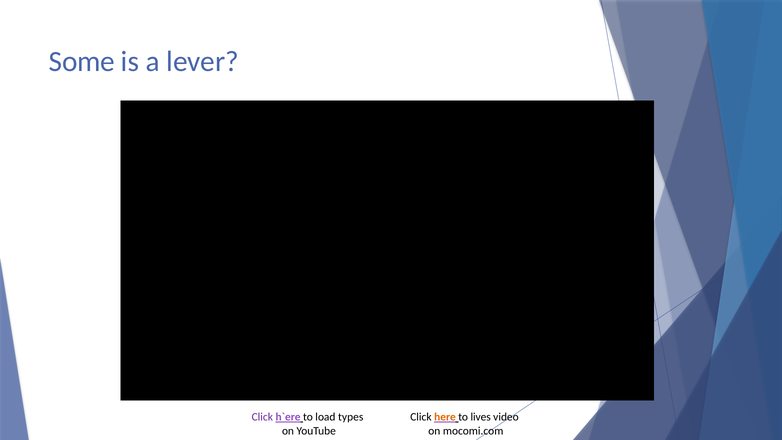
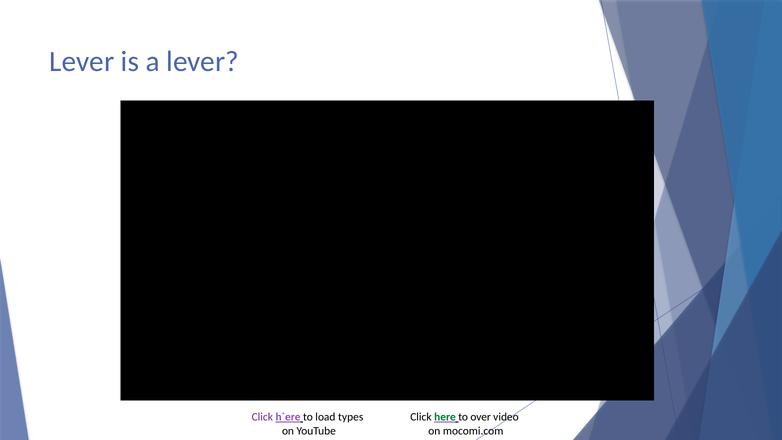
Some at (82, 62): Some -> Lever
here colour: orange -> green
lives: lives -> over
